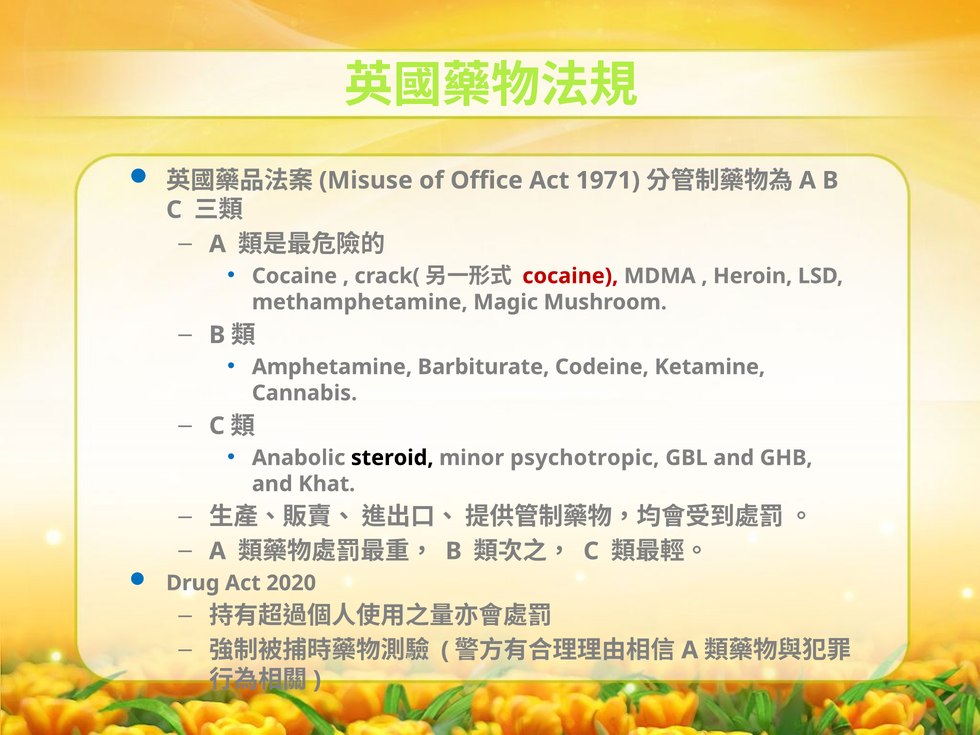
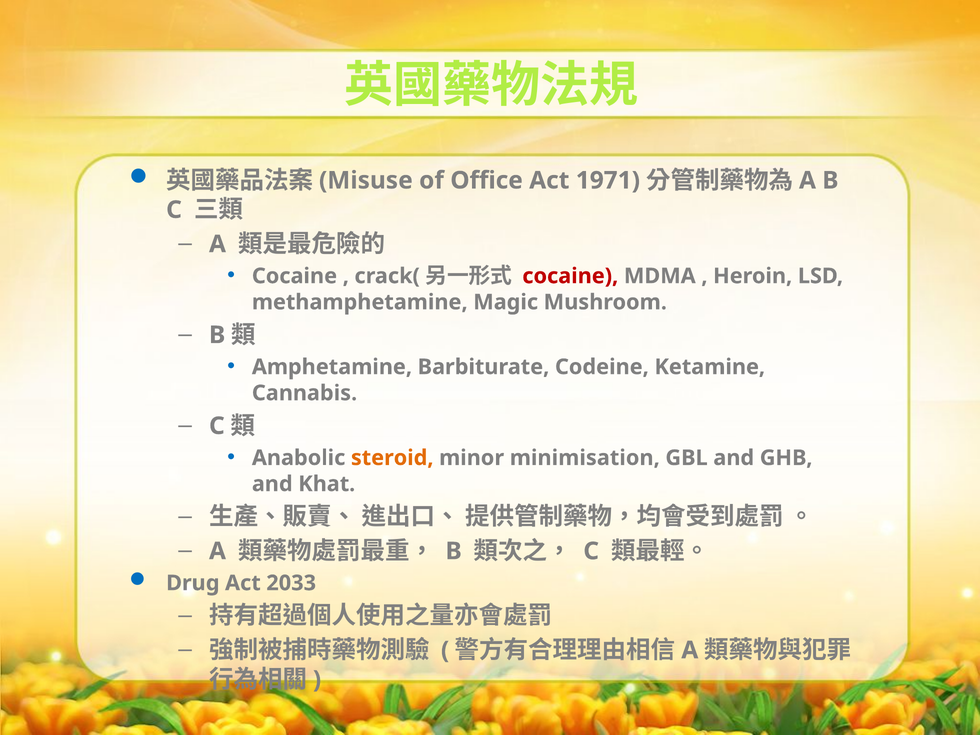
steroid colour: black -> orange
psychotropic: psychotropic -> minimisation
2020: 2020 -> 2033
